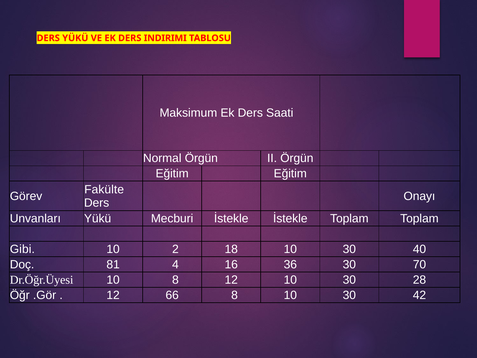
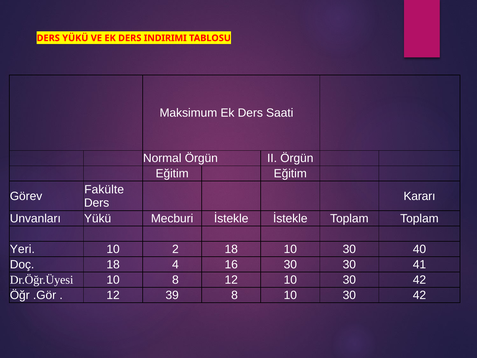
Onayı: Onayı -> Kararı
Gibi: Gibi -> Yeri
Doç 81: 81 -> 18
16 36: 36 -> 30
70: 70 -> 41
12 10 30 28: 28 -> 42
66: 66 -> 39
